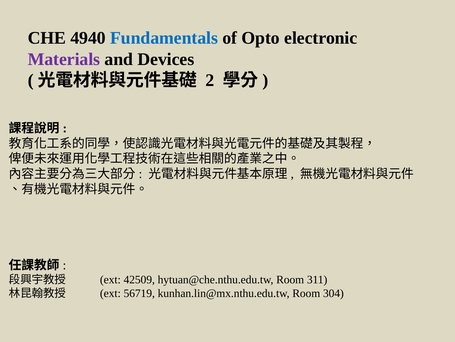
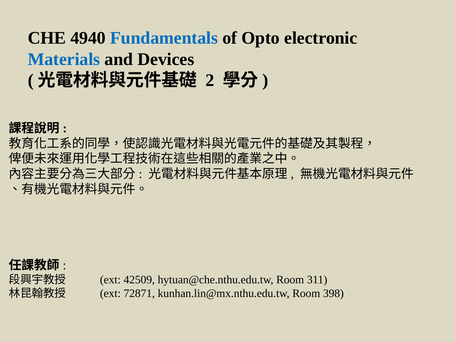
Materials colour: purple -> blue
56719: 56719 -> 72871
304: 304 -> 398
